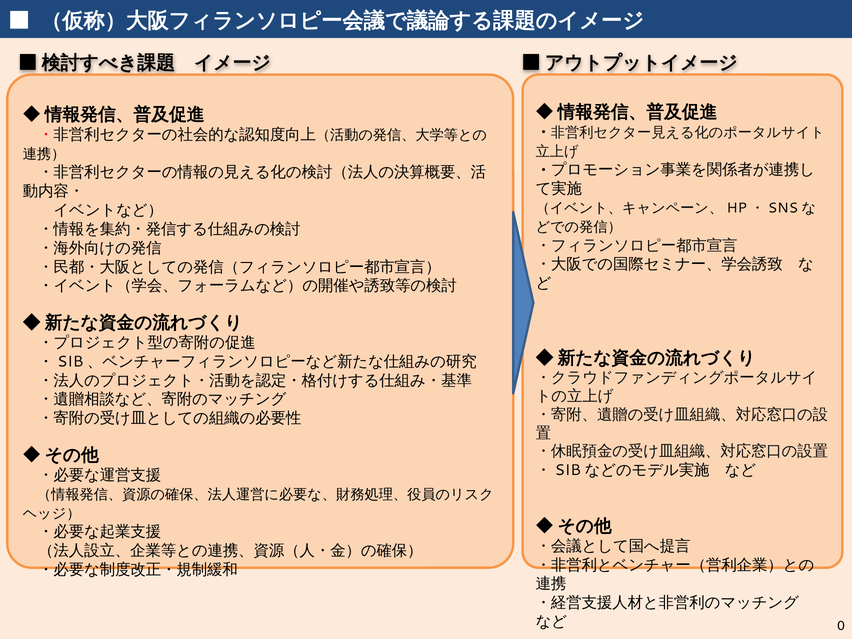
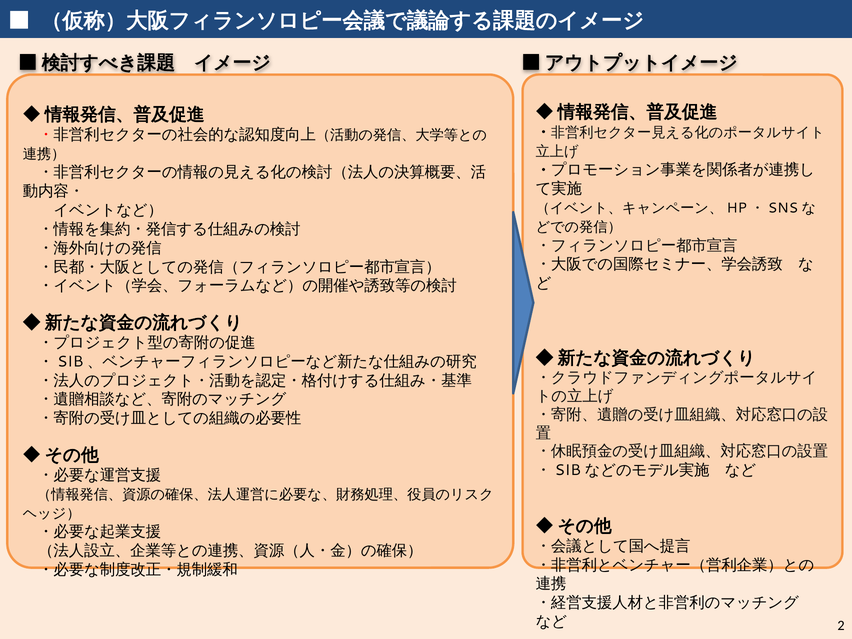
0: 0 -> 2
